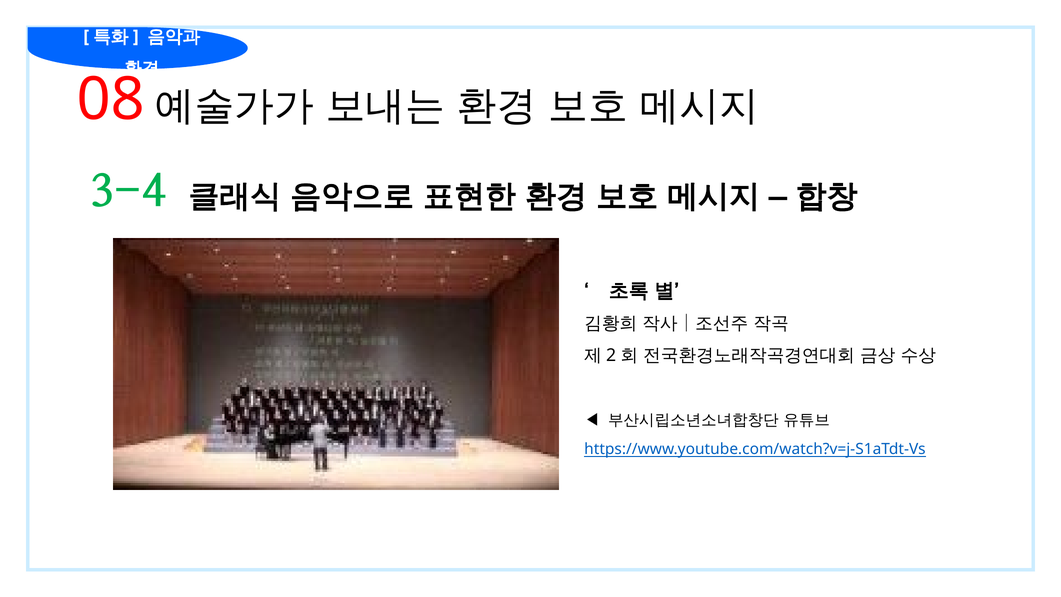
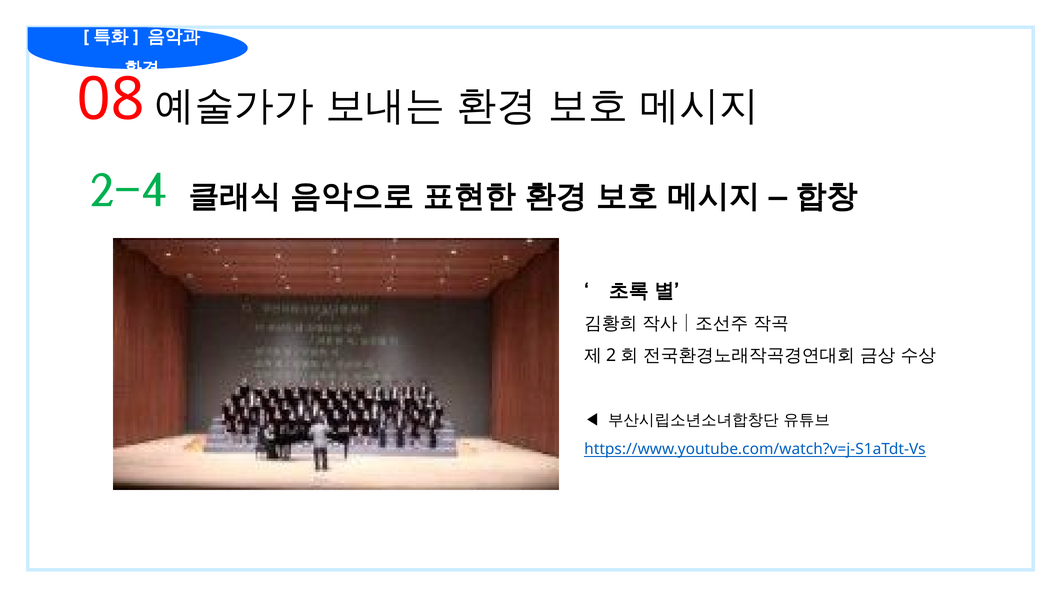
3-4: 3-4 -> 2-4
